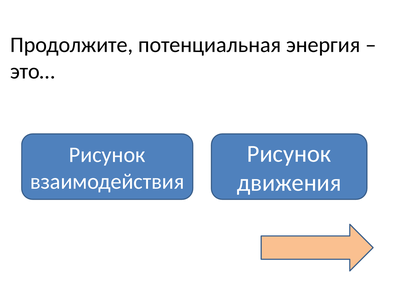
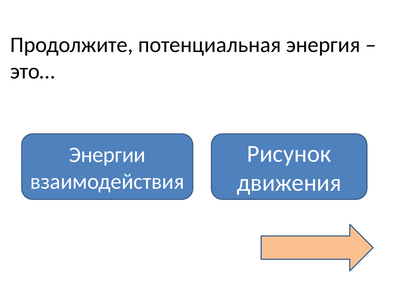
Рисунок at (107, 155): Рисунок -> Энергии
